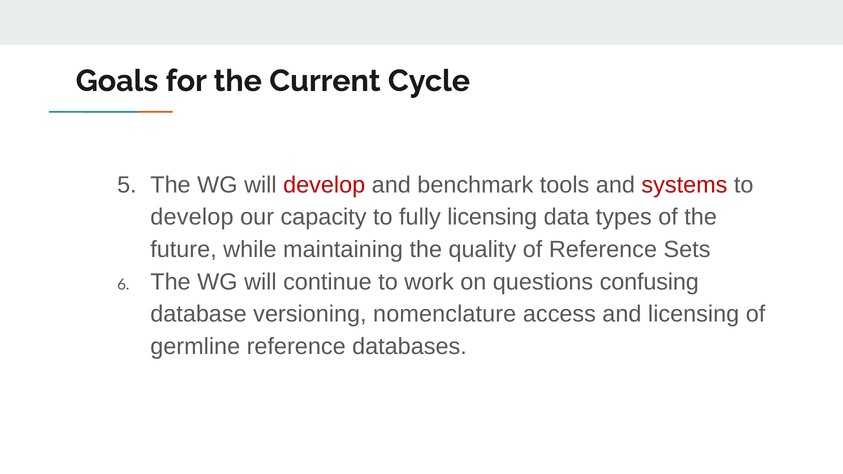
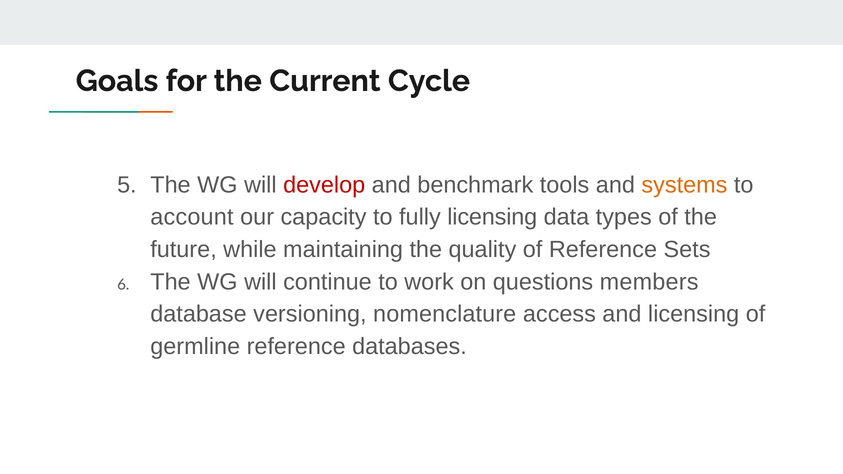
systems colour: red -> orange
develop at (192, 217): develop -> account
confusing: confusing -> members
